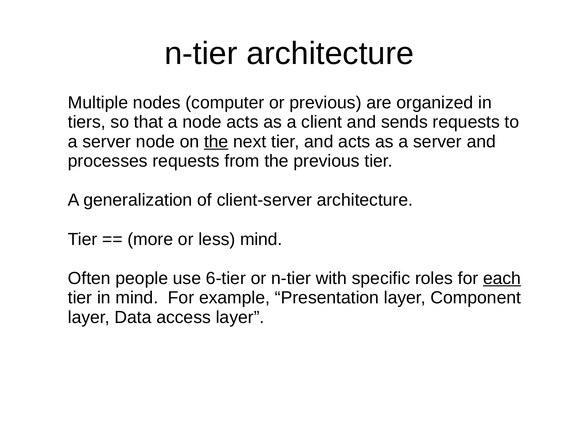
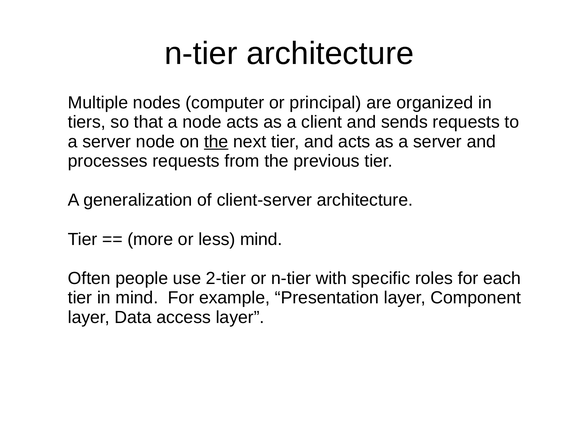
or previous: previous -> principal
6-tier: 6-tier -> 2-tier
each underline: present -> none
